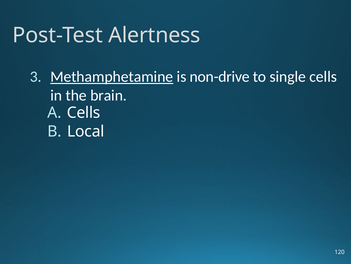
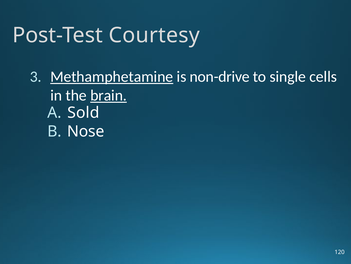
Alertness: Alertness -> Courtesy
brain underline: none -> present
Cells at (84, 112): Cells -> Sold
Local: Local -> Nose
